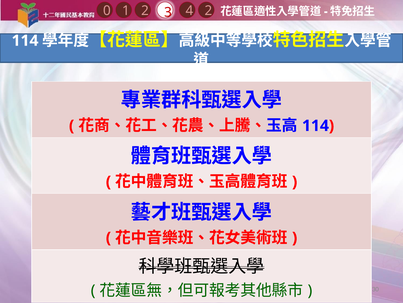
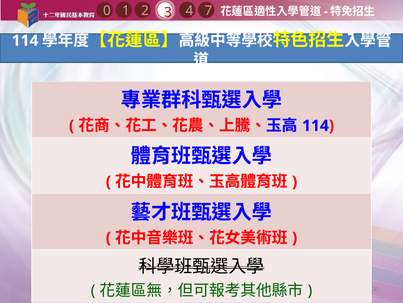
4 2: 2 -> 7
